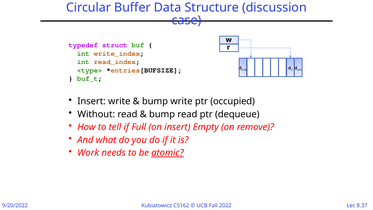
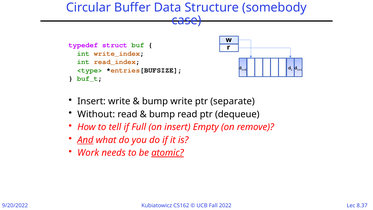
discussion: discussion -> somebody
occupied: occupied -> separate
And underline: none -> present
